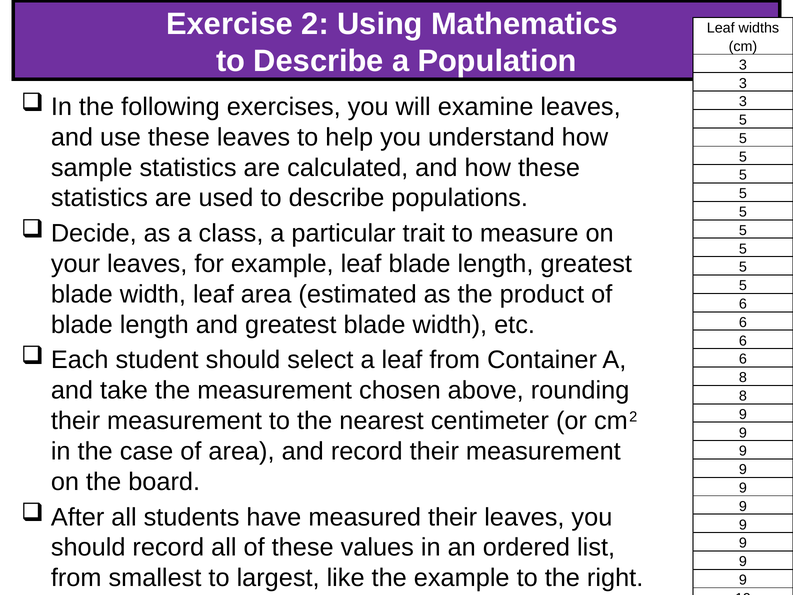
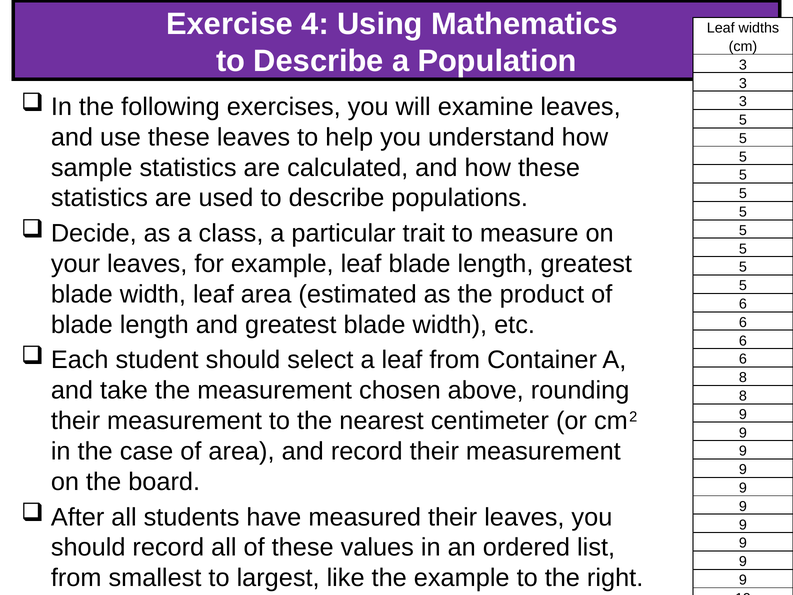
2: 2 -> 4
